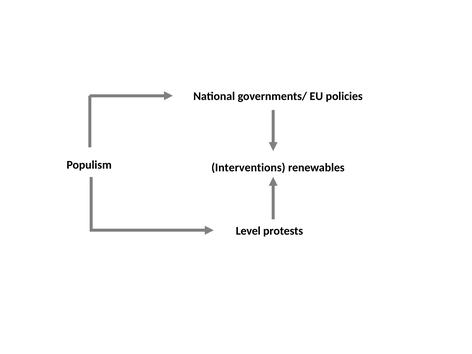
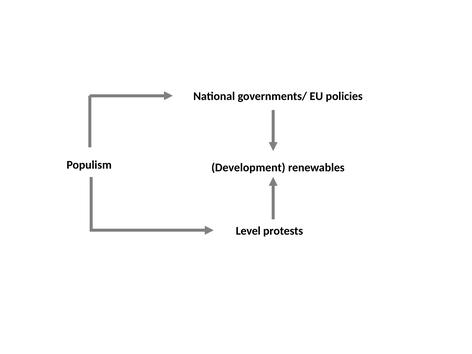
Interventions: Interventions -> Development
